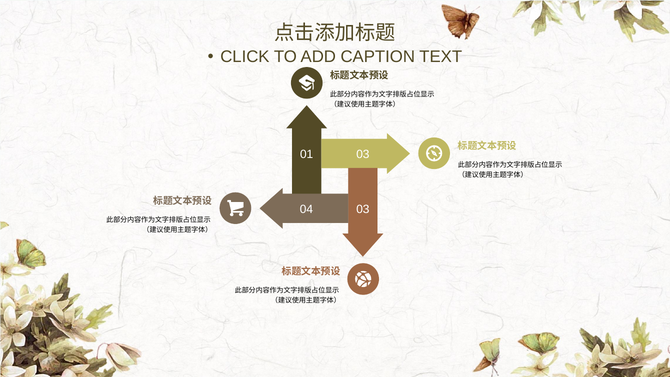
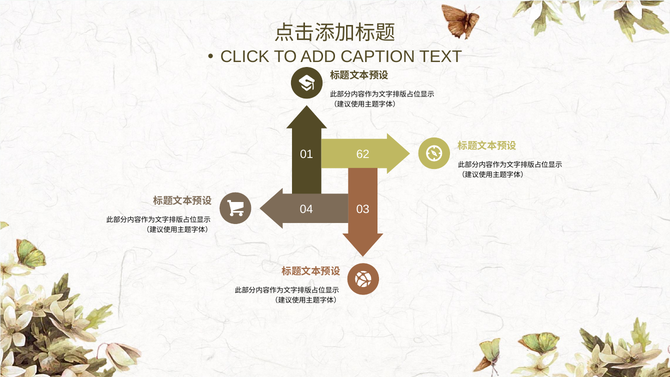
01 03: 03 -> 62
